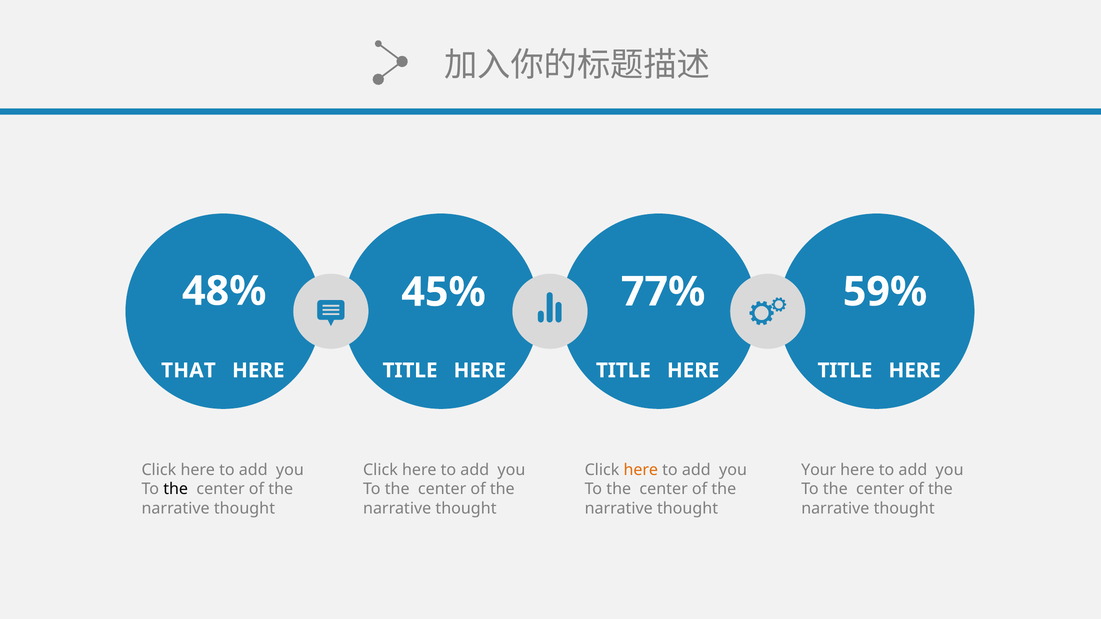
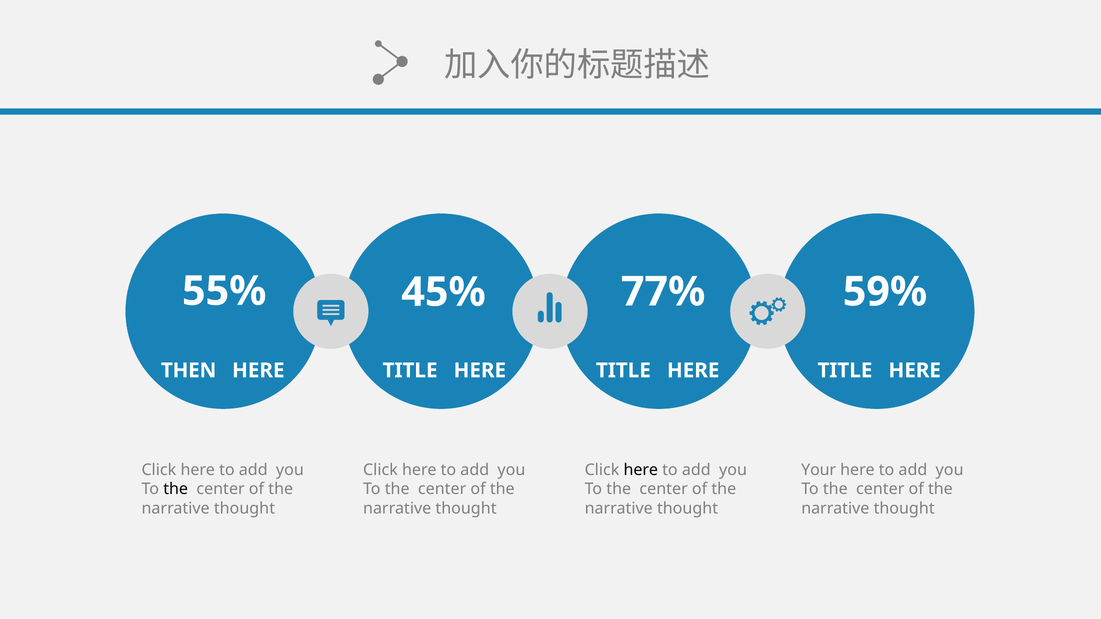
48%: 48% -> 55%
THAT: THAT -> THEN
here at (641, 470) colour: orange -> black
